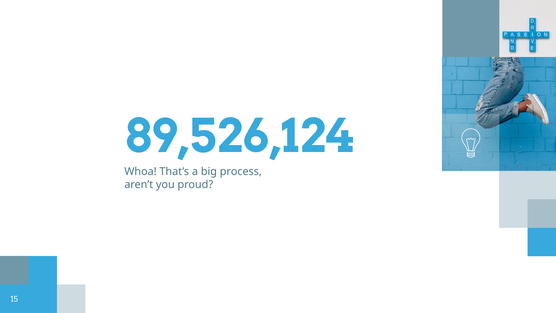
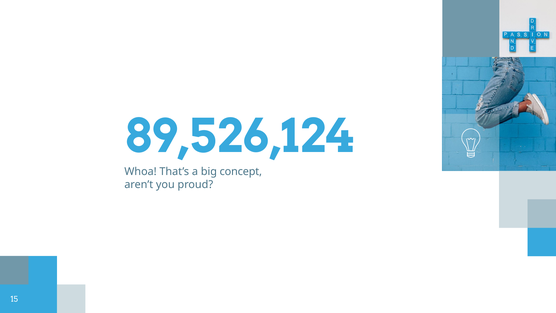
process: process -> concept
